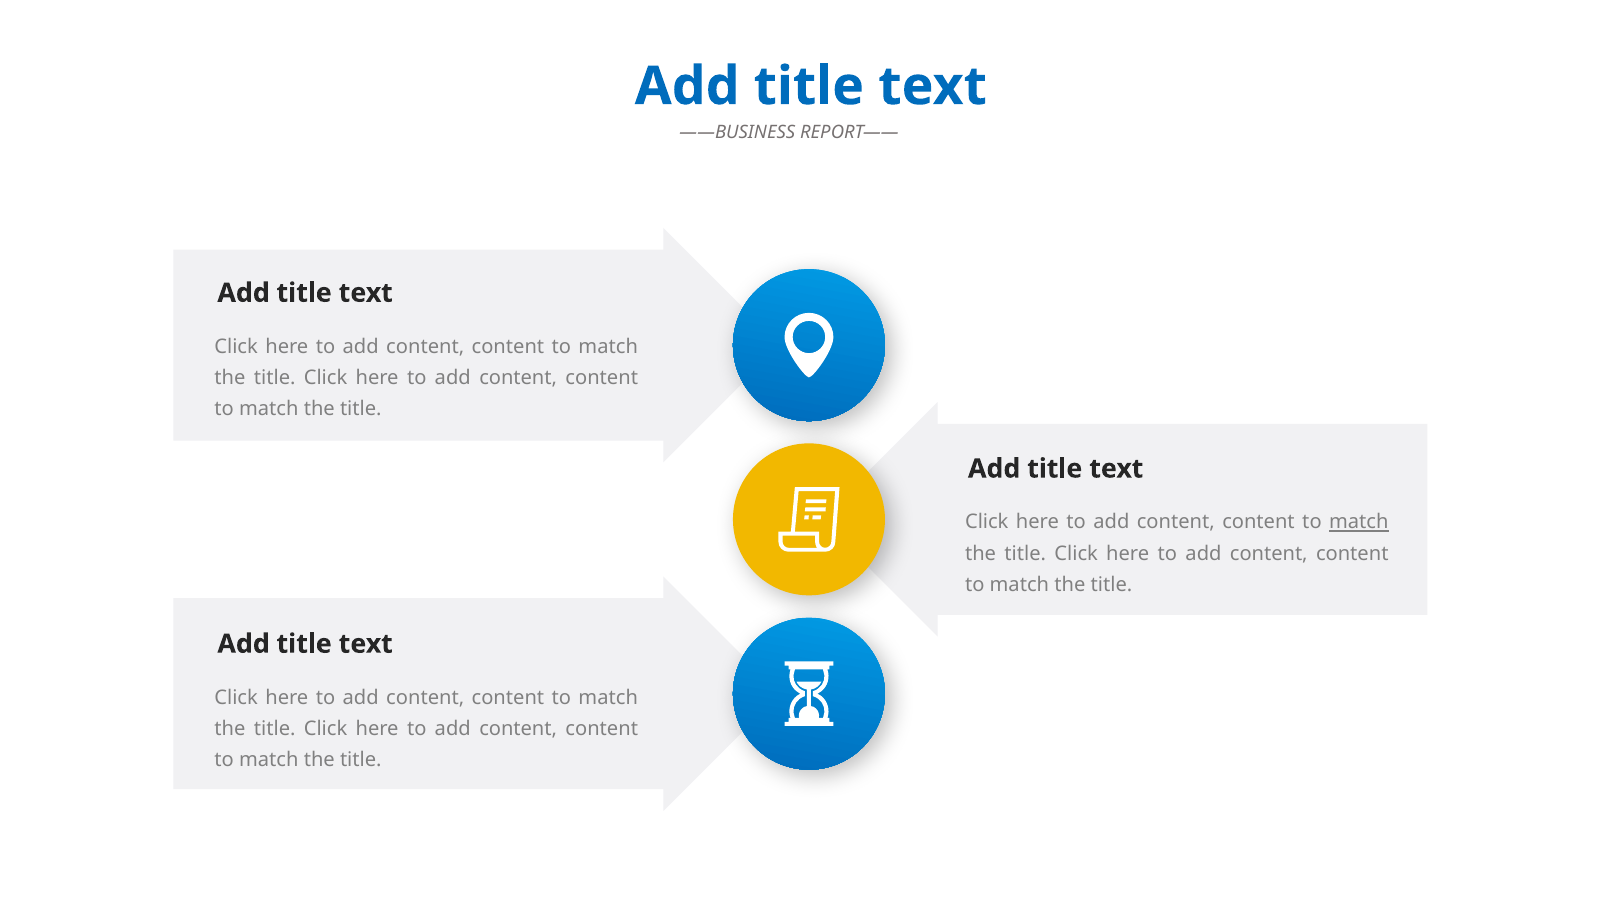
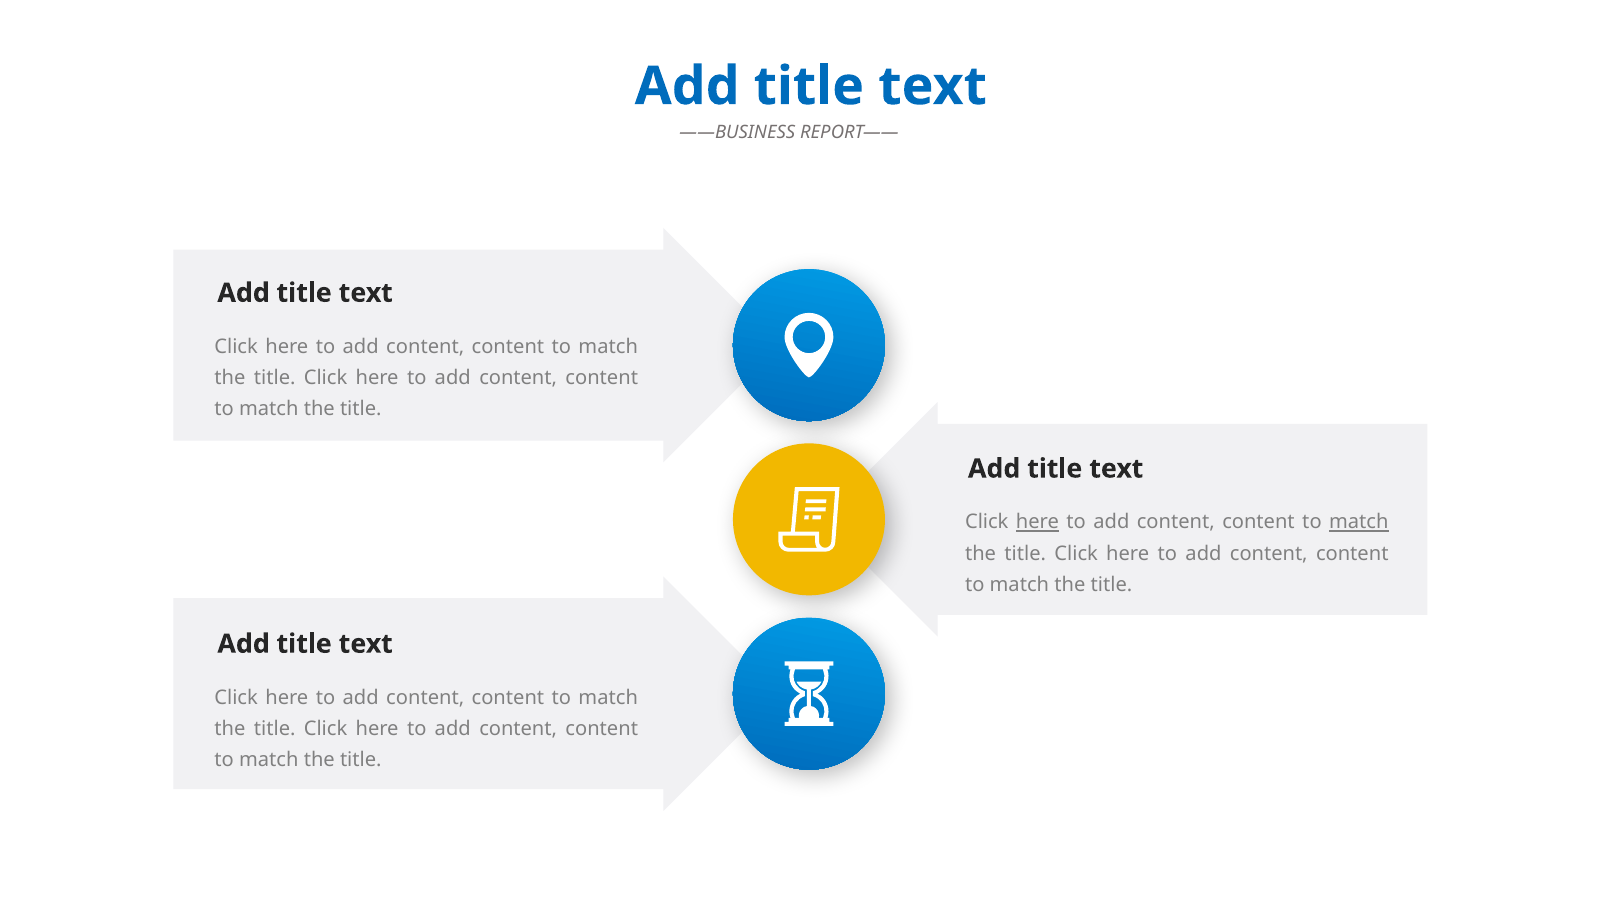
here at (1038, 522) underline: none -> present
